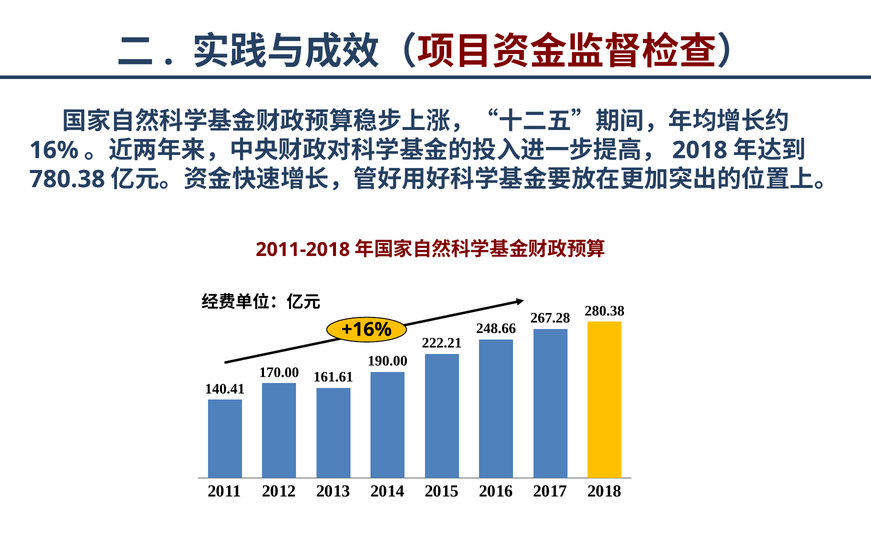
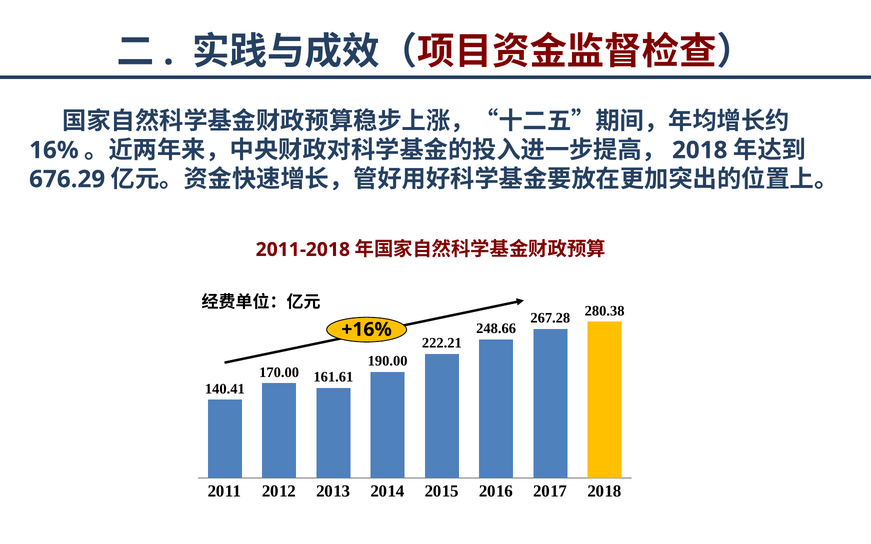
780.38: 780.38 -> 676.29
